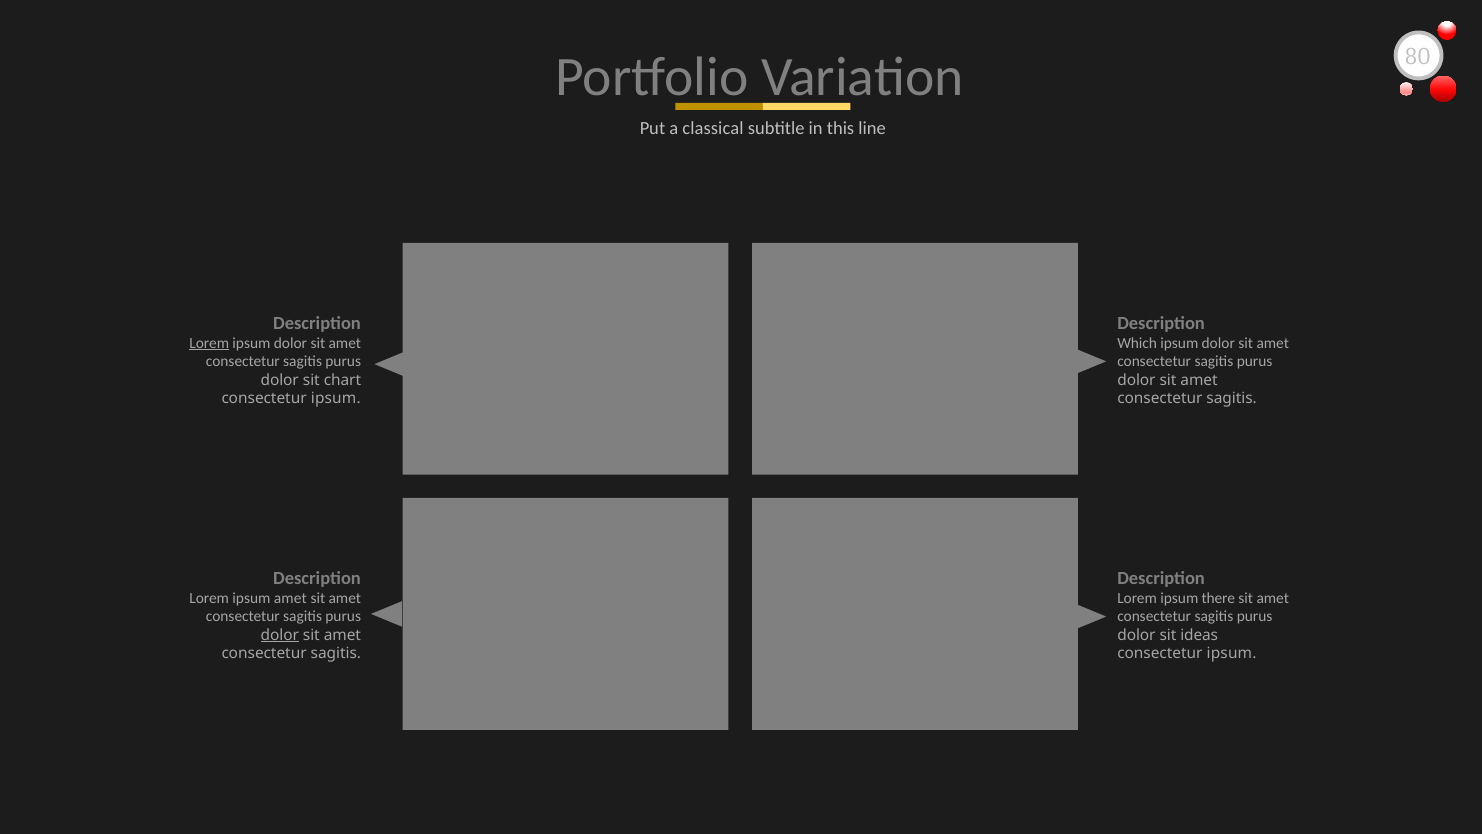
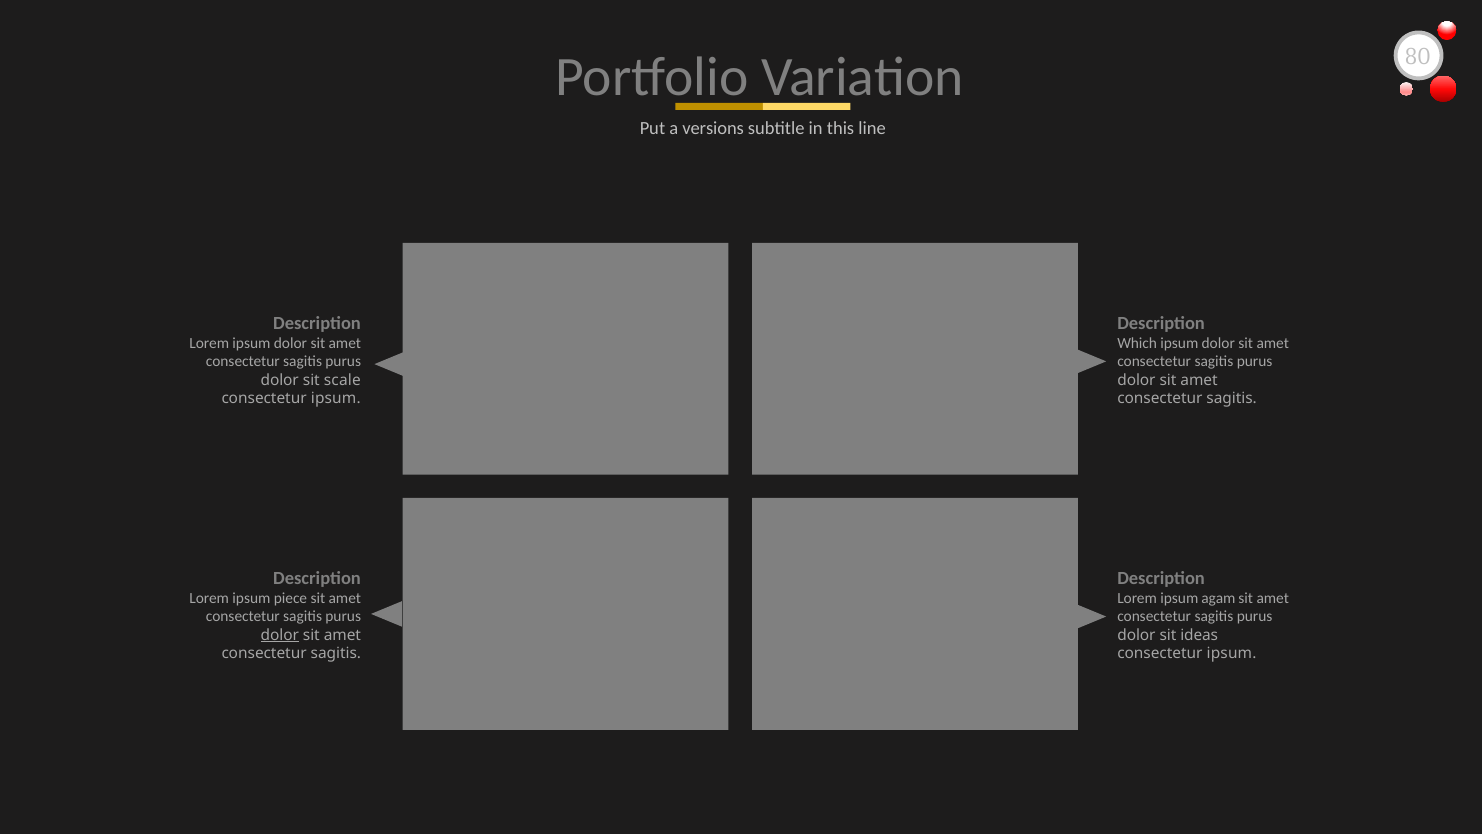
classical: classical -> versions
Lorem at (209, 343) underline: present -> none
chart: chart -> scale
ipsum amet: amet -> piece
there: there -> agam
